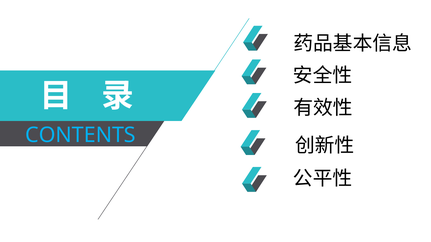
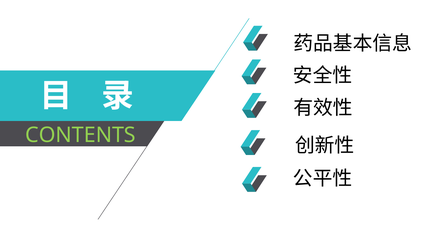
CONTENTS colour: light blue -> light green
